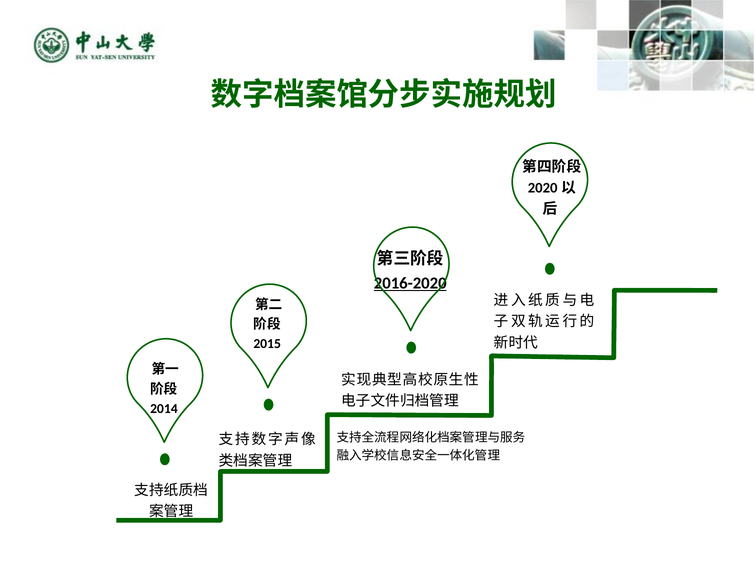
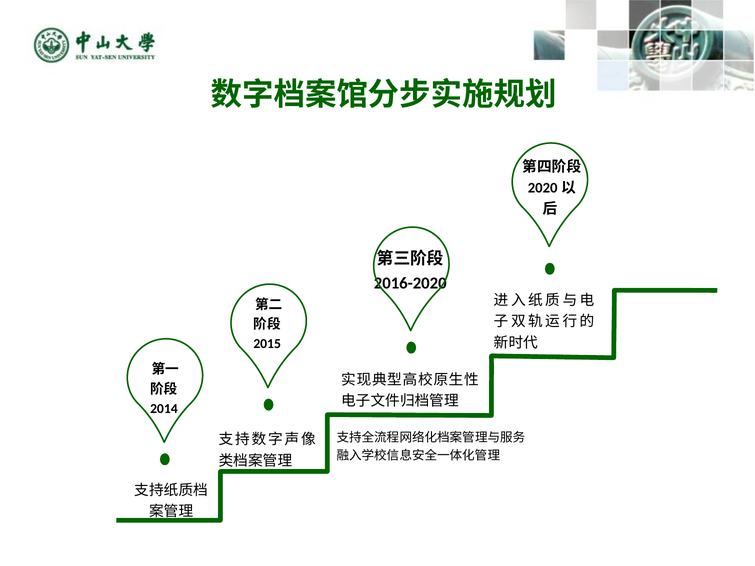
2016-2020 underline: present -> none
